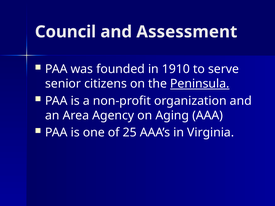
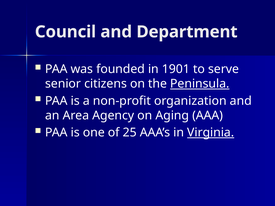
Assessment: Assessment -> Department
1910: 1910 -> 1901
Virginia underline: none -> present
